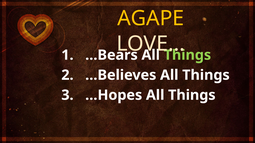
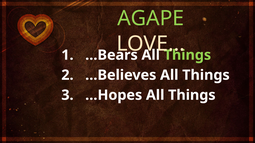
AGAPE colour: yellow -> light green
